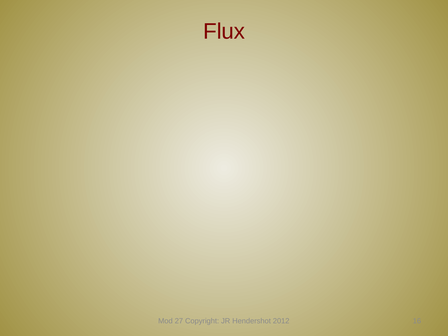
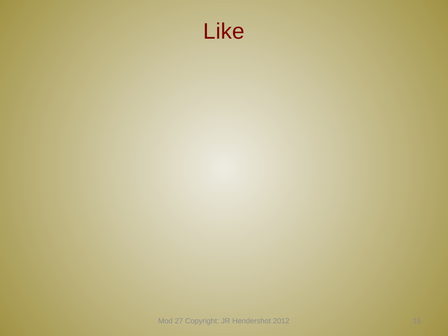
Flux: Flux -> Like
